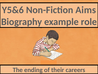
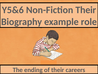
Non-Fiction Aims: Aims -> Their
